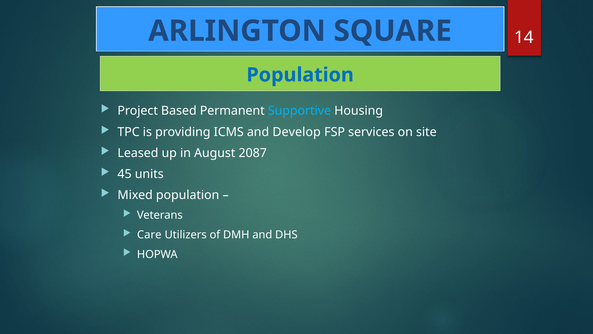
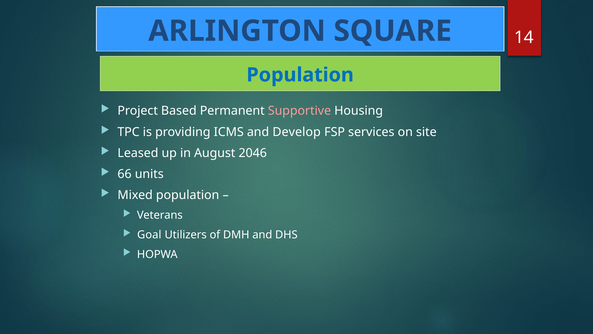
Supportive colour: light blue -> pink
2087: 2087 -> 2046
45: 45 -> 66
Care: Care -> Goal
